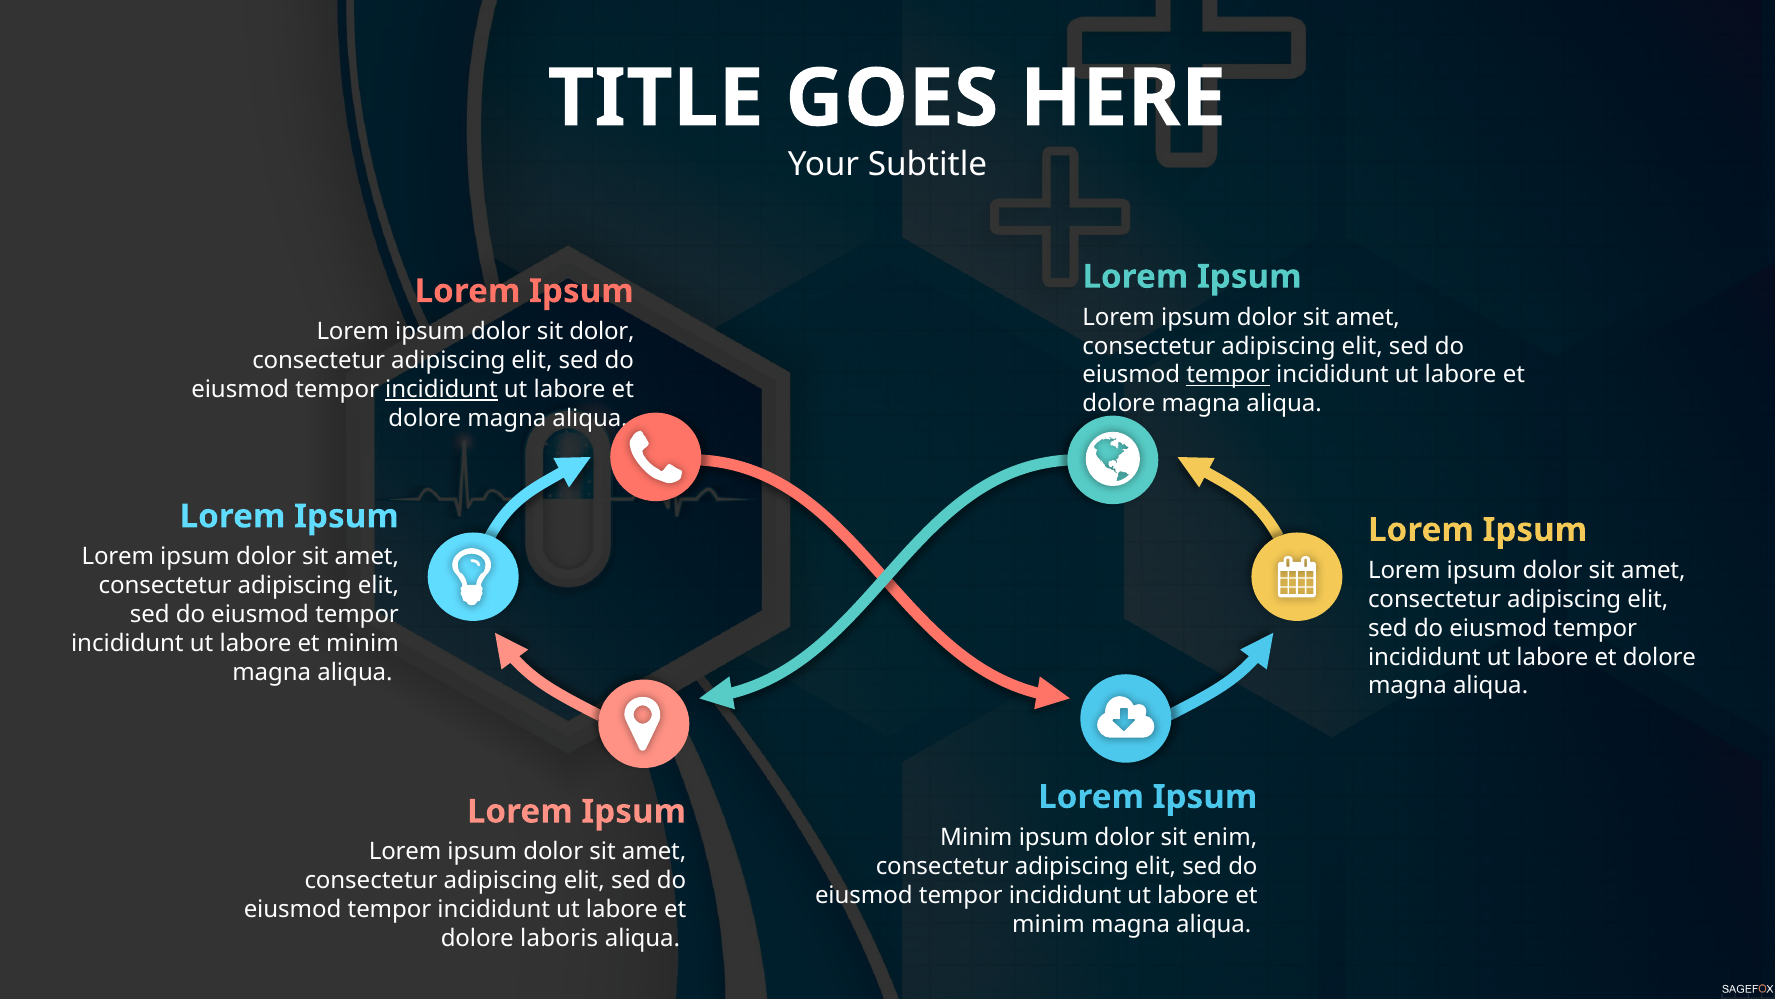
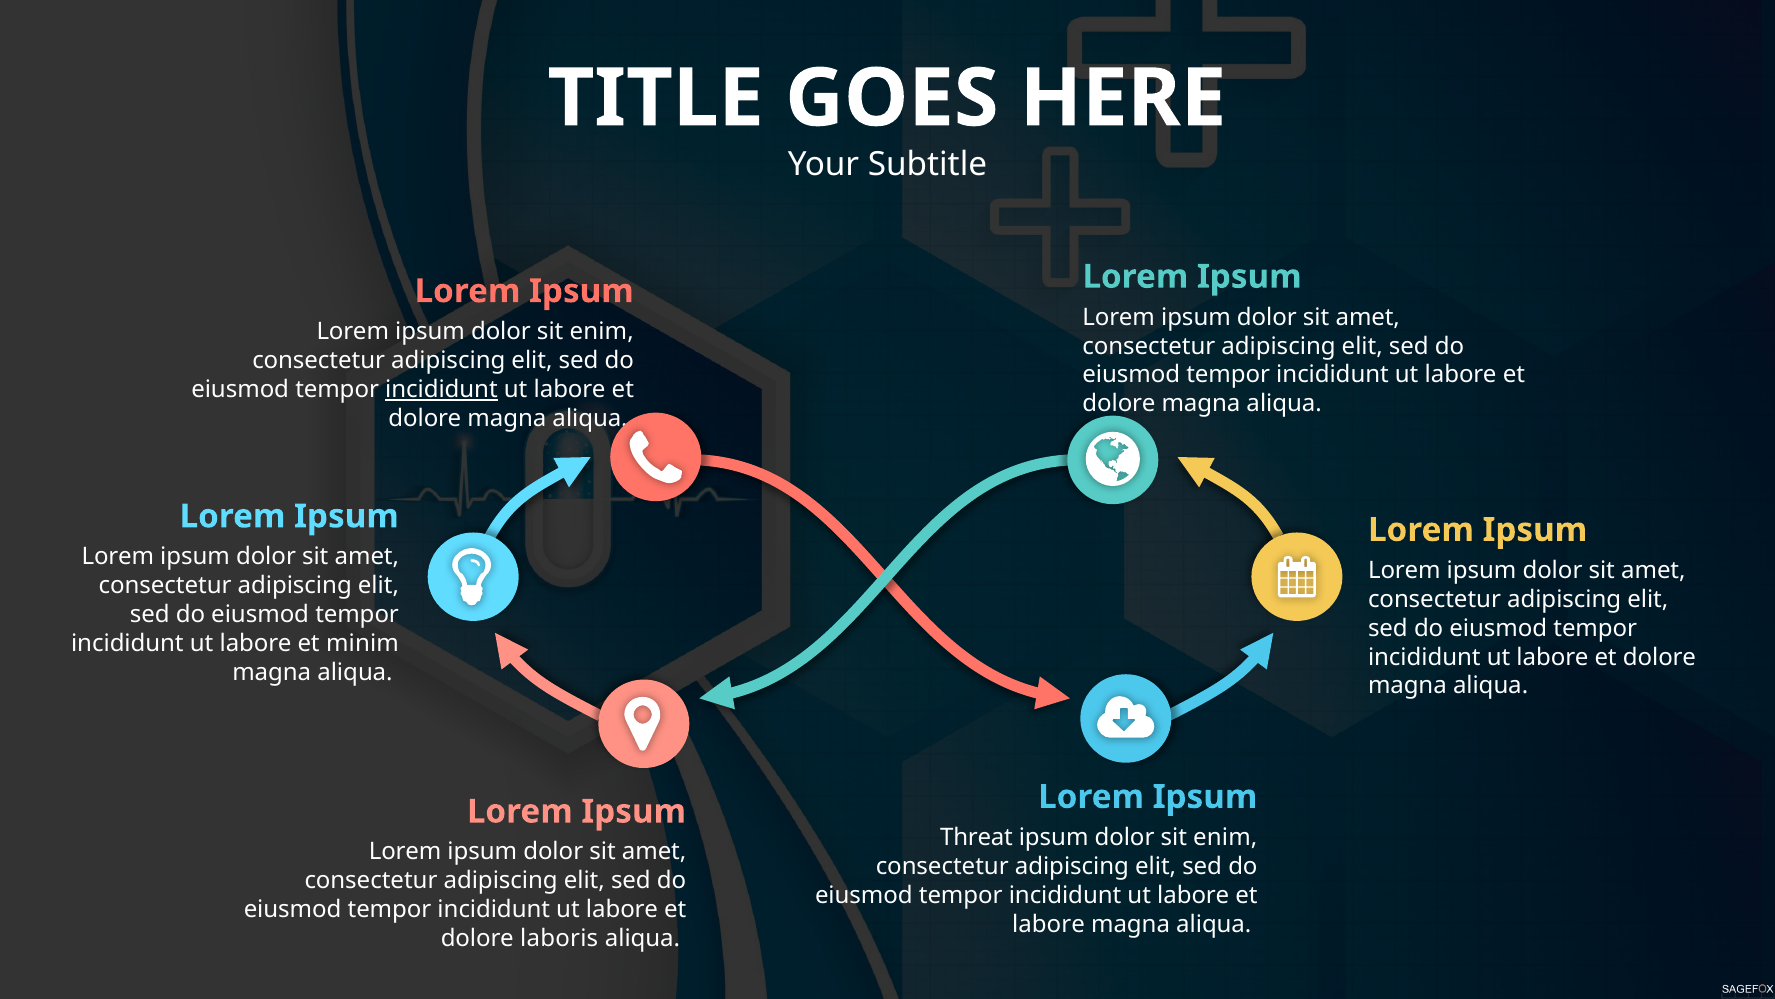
dolor at (602, 331): dolor -> enim
tempor at (1228, 375) underline: present -> none
Minim at (976, 837): Minim -> Threat
minim at (1048, 924): minim -> labore
